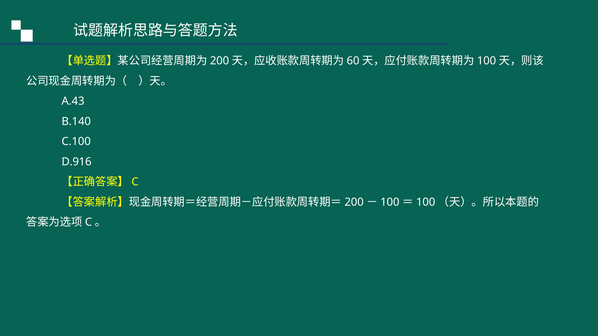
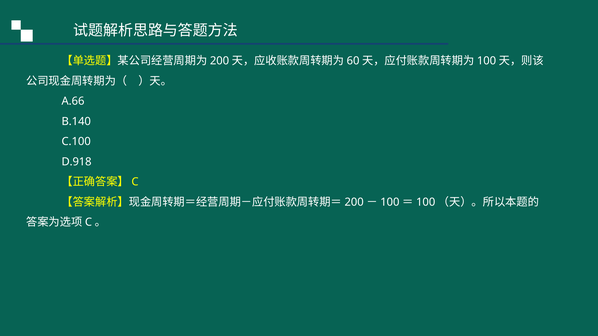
A.43: A.43 -> A.66
D.916: D.916 -> D.918
